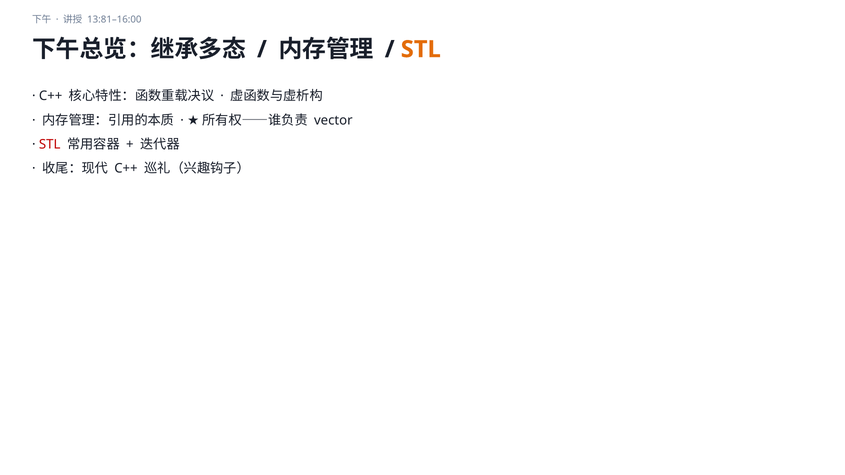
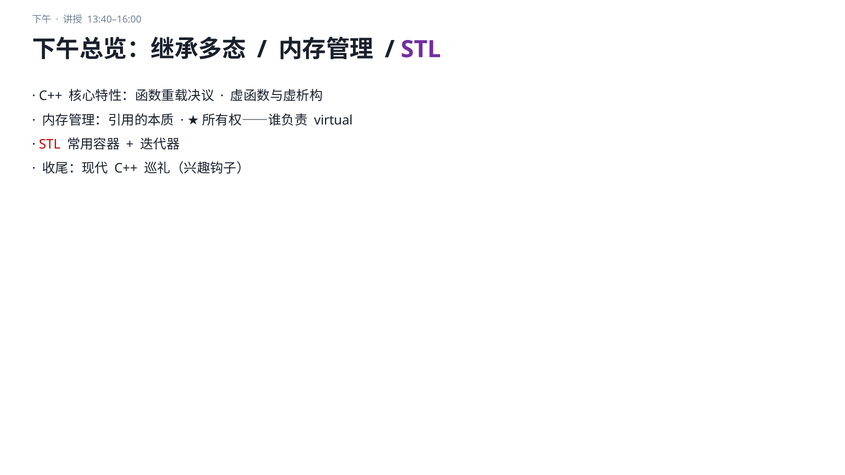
13:81–16:00: 13:81–16:00 -> 13:40–16:00
STL at (421, 49) colour: orange -> purple
vector: vector -> virtual
